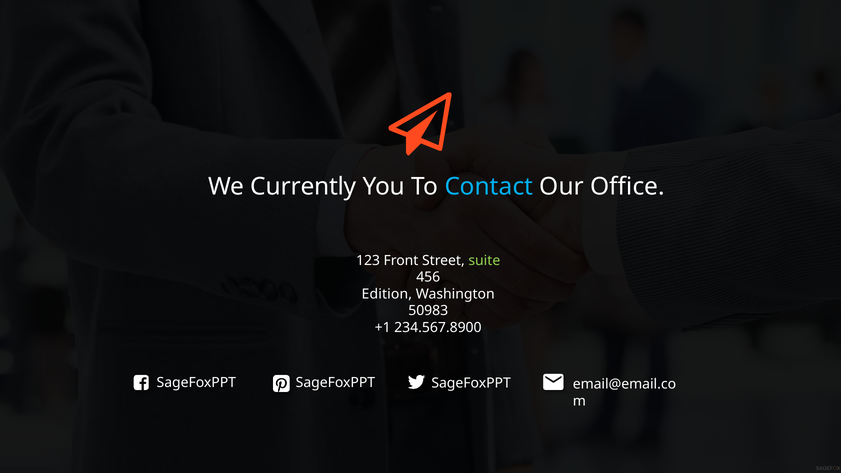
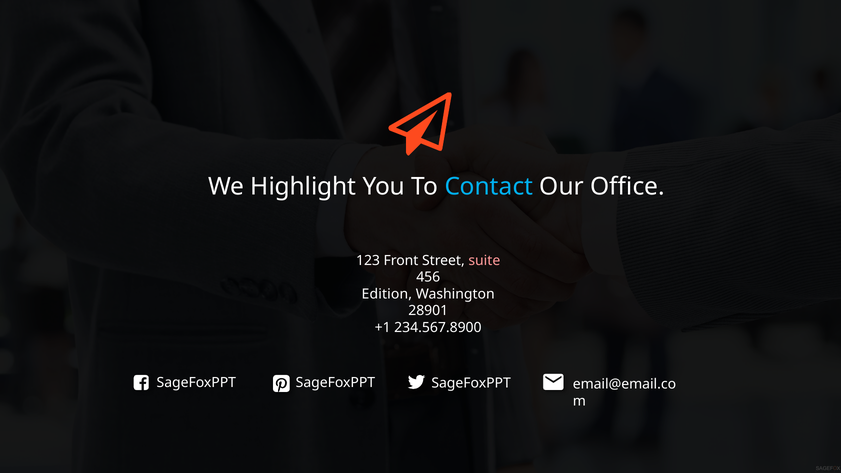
Currently: Currently -> Highlight
suite colour: light green -> pink
50983: 50983 -> 28901
